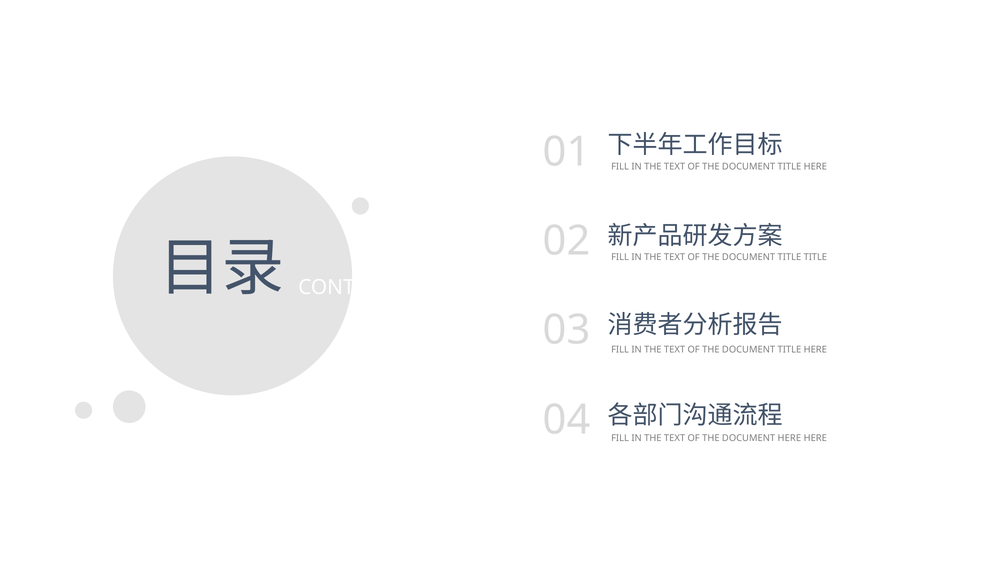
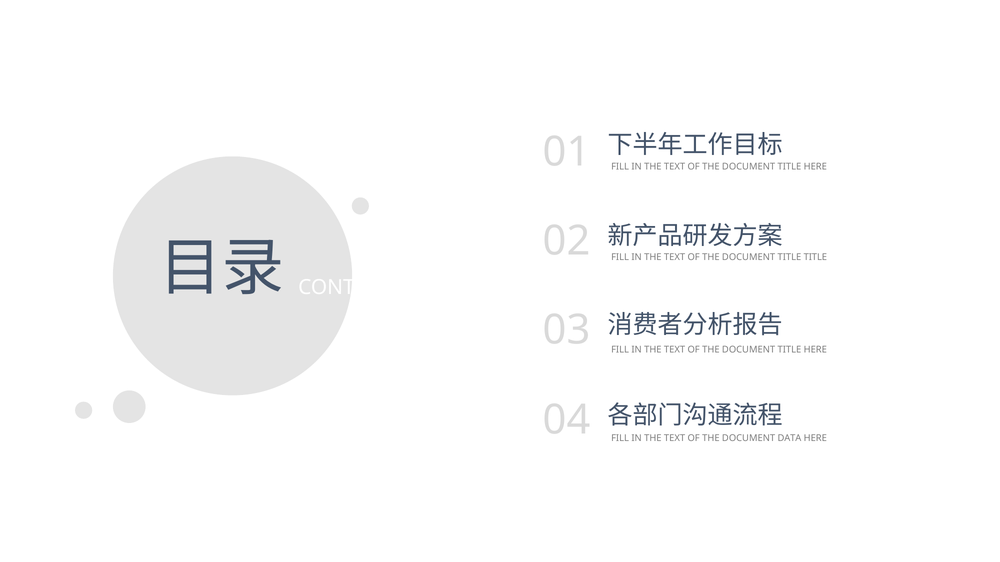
DOCUMENT HERE: HERE -> DATA
